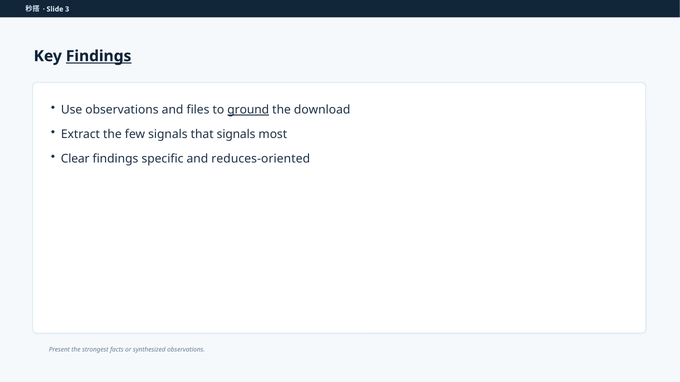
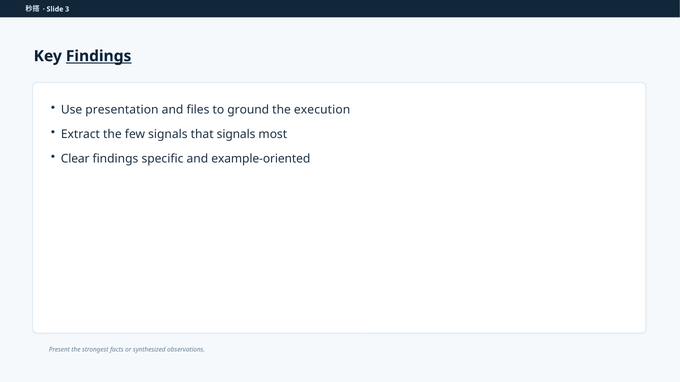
Use observations: observations -> presentation
ground underline: present -> none
download: download -> execution
reduces-oriented: reduces-oriented -> example-oriented
